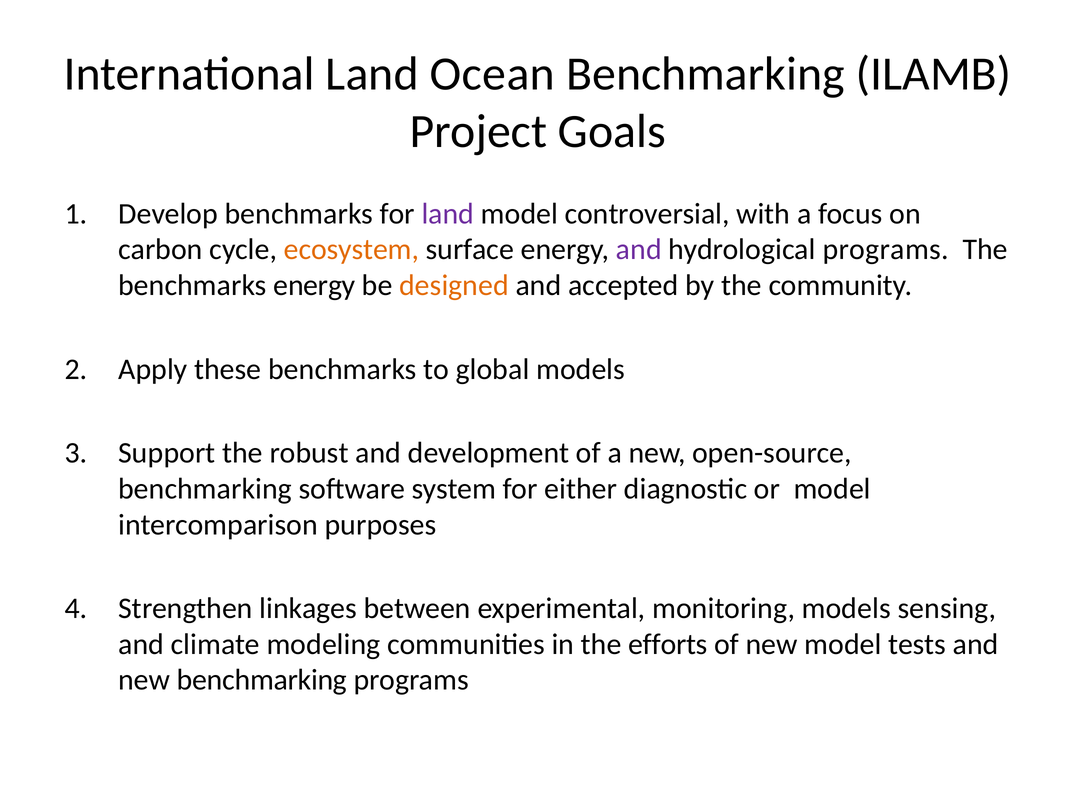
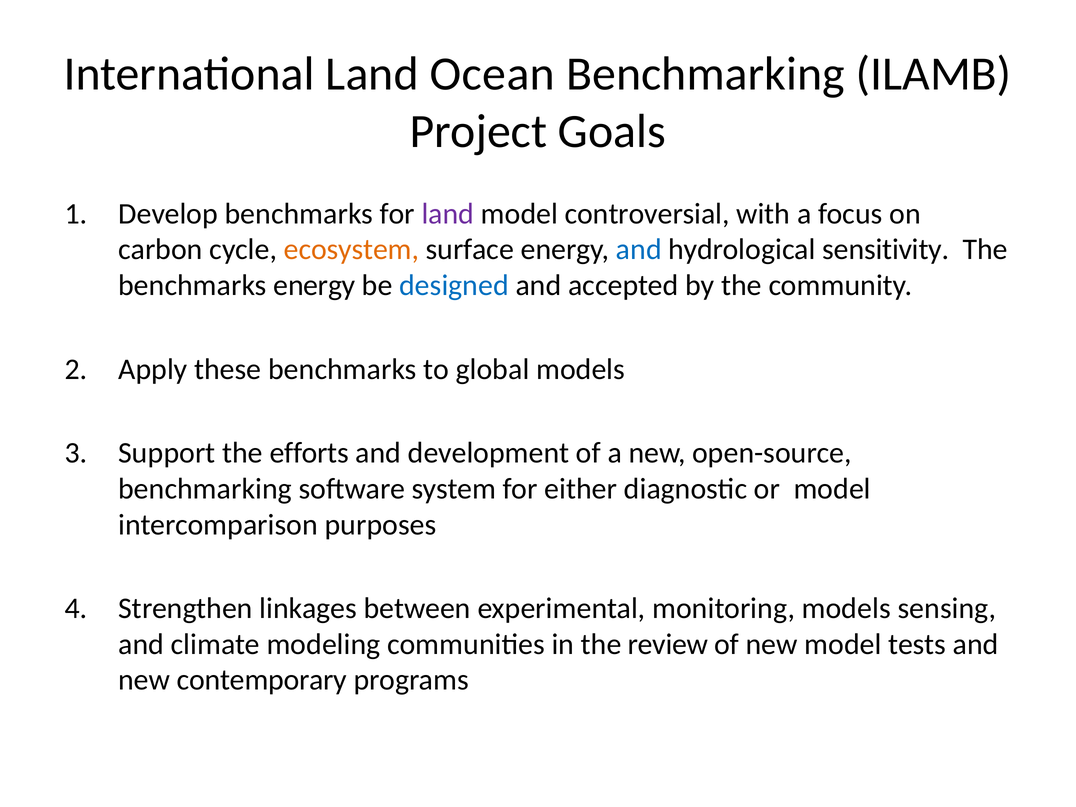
and at (639, 250) colour: purple -> blue
hydrological programs: programs -> sensitivity
designed colour: orange -> blue
robust: robust -> efforts
efforts: efforts -> review
new benchmarking: benchmarking -> contemporary
